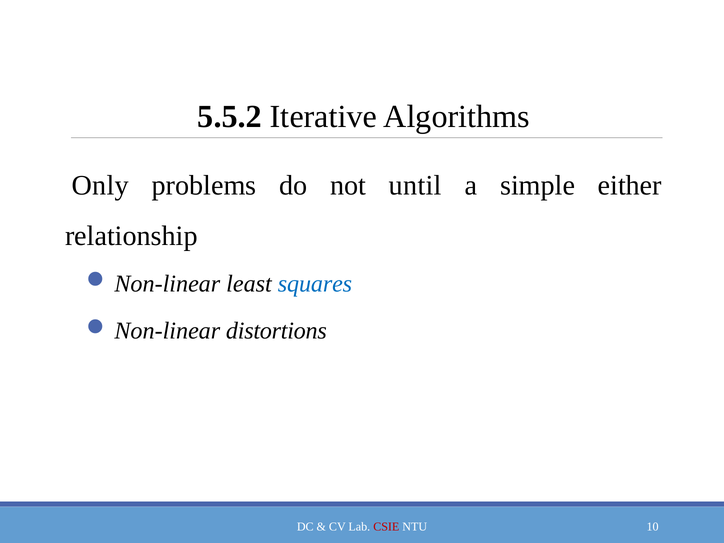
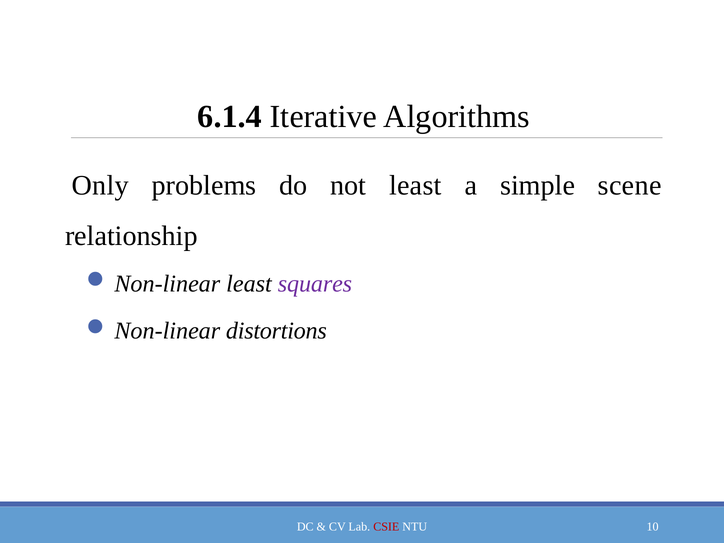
5.5.2: 5.5.2 -> 6.1.4
not until: until -> least
either: either -> scene
squares colour: blue -> purple
